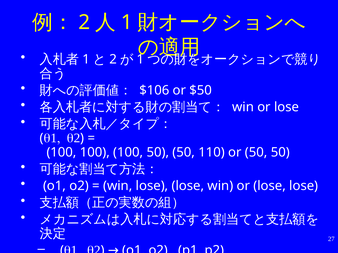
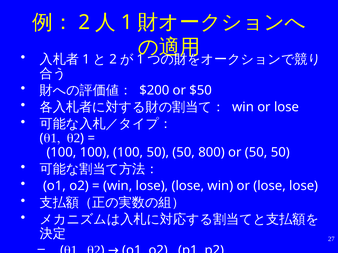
$106: $106 -> $200
110: 110 -> 800
